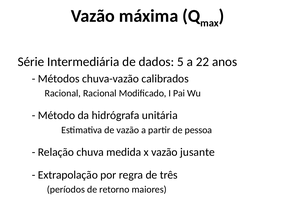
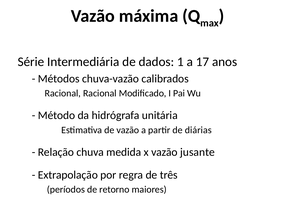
5: 5 -> 1
22: 22 -> 17
pessoa: pessoa -> diárias
